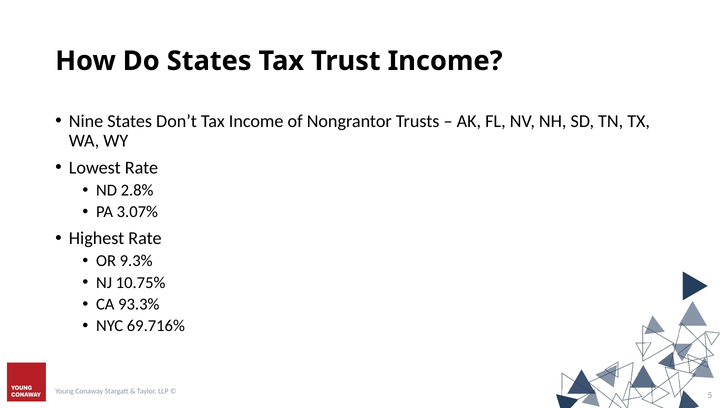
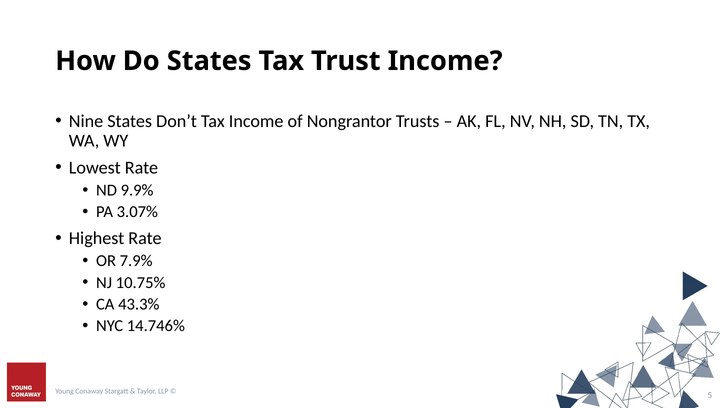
2.8%: 2.8% -> 9.9%
9.3%: 9.3% -> 7.9%
93.3%: 93.3% -> 43.3%
69.716%: 69.716% -> 14.746%
